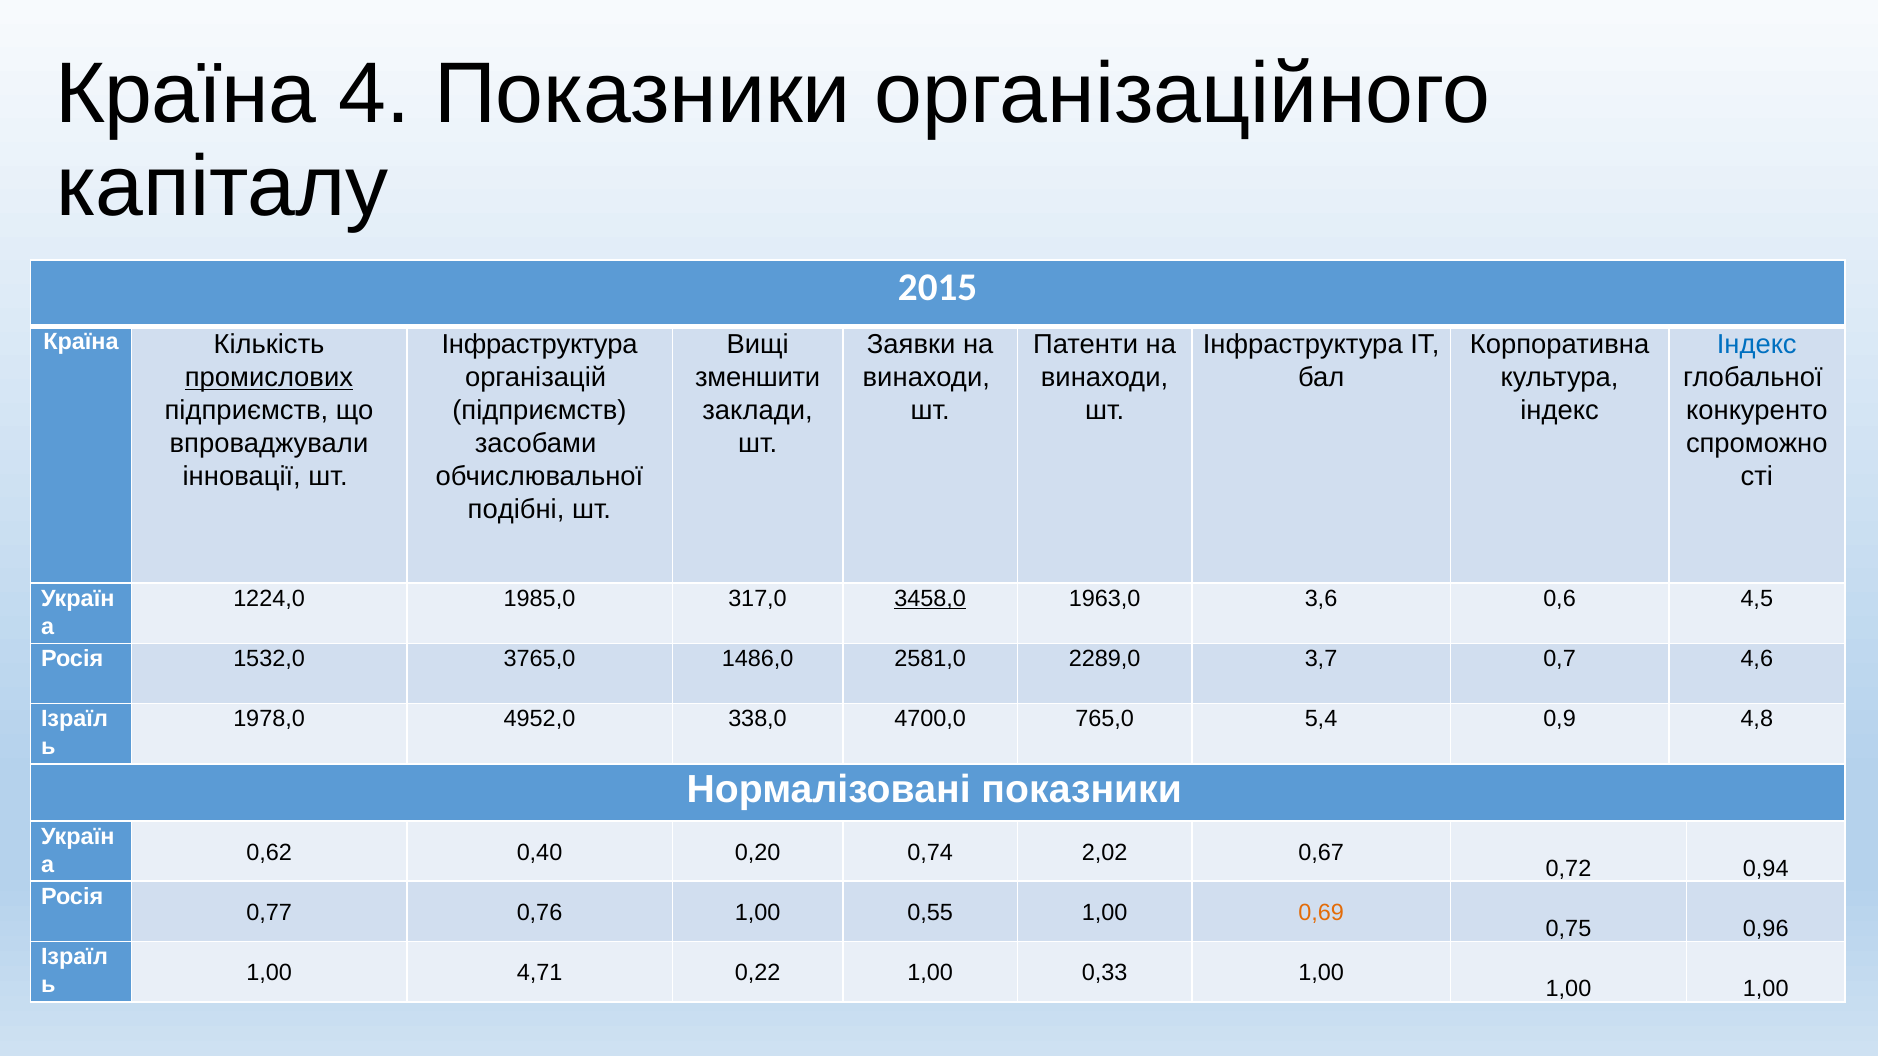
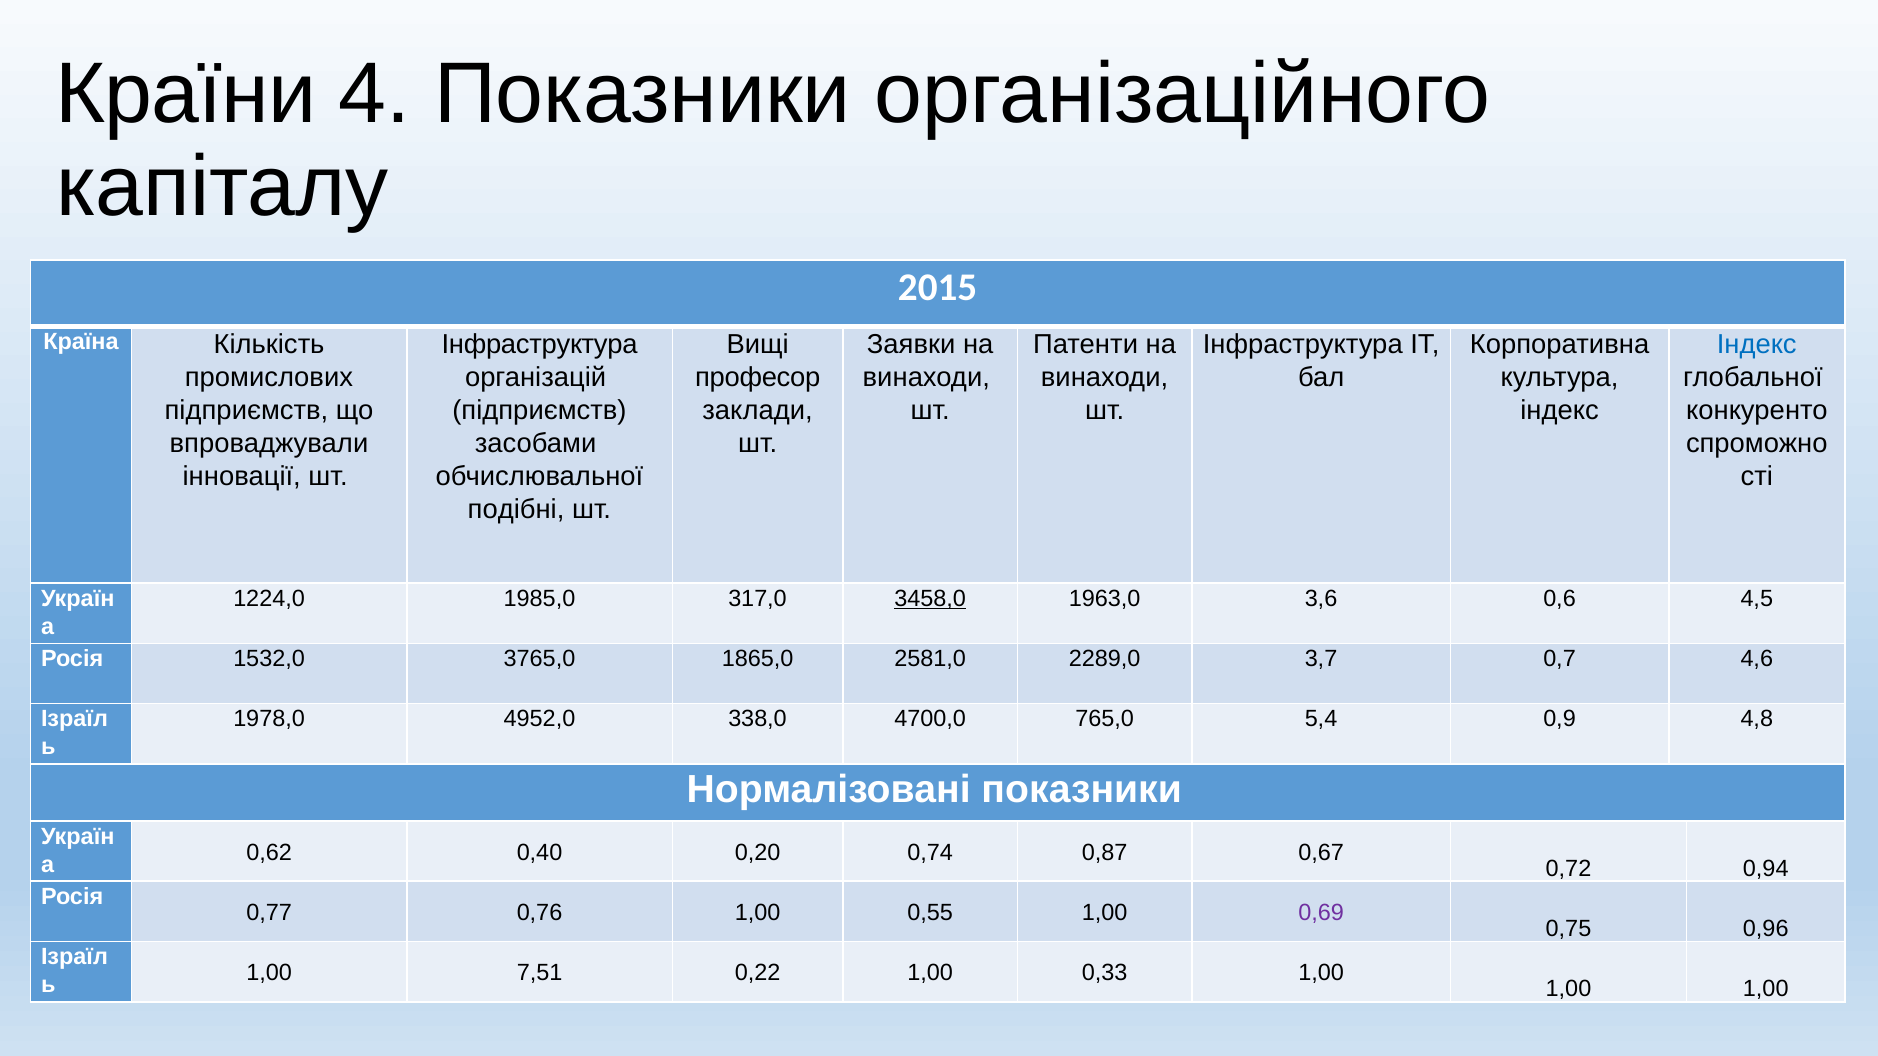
Країна at (186, 94): Країна -> Країни
промислових underline: present -> none
зменшити: зменшити -> професор
1486,0: 1486,0 -> 1865,0
2,02: 2,02 -> 0,87
0,69 colour: orange -> purple
4,71: 4,71 -> 7,51
